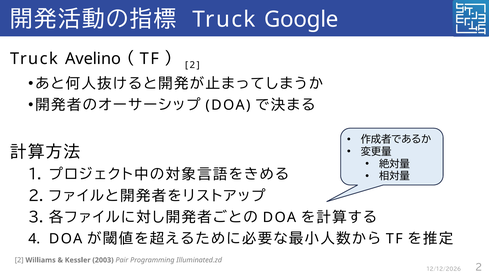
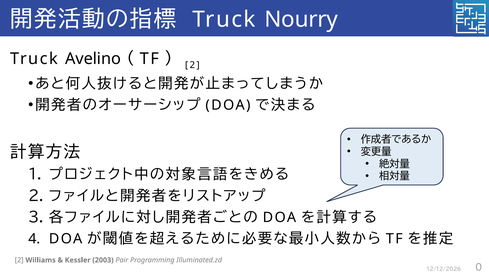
Google: Google -> Nourry
2 at (479, 267): 2 -> 0
